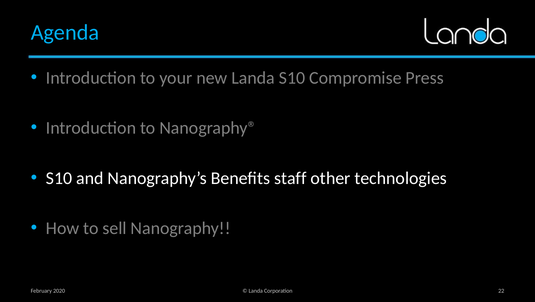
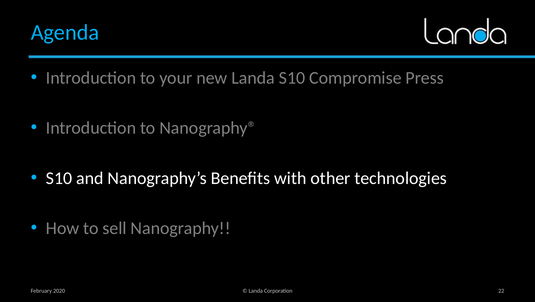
staff: staff -> with
